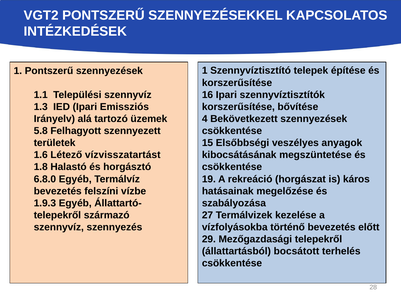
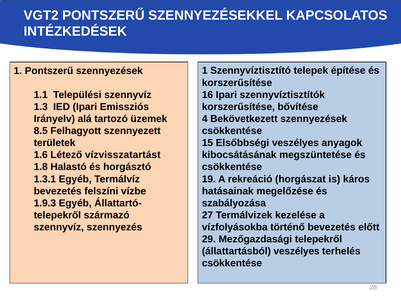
5.8: 5.8 -> 8.5
6.8.0: 6.8.0 -> 1.3.1
állattartásból bocsátott: bocsátott -> veszélyes
